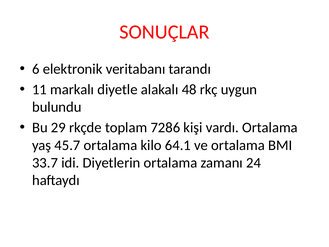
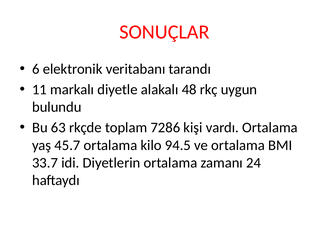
29: 29 -> 63
64.1: 64.1 -> 94.5
